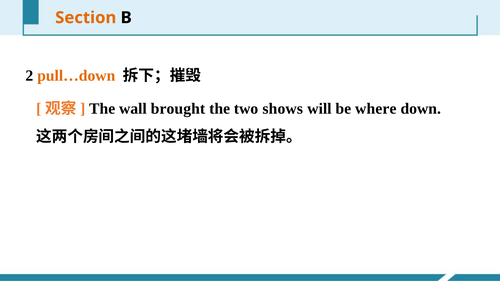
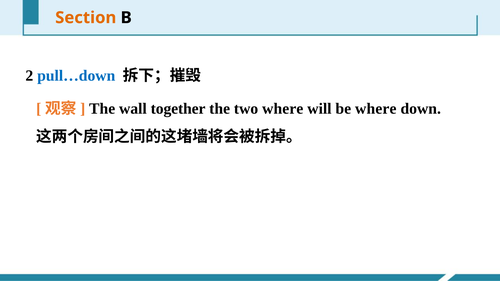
pull…down colour: orange -> blue
brought: brought -> together
two shows: shows -> where
